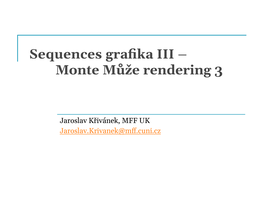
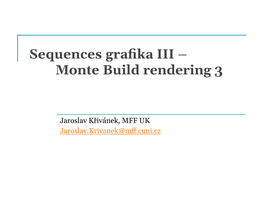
Může: Může -> Build
